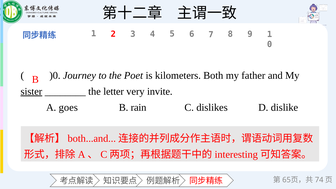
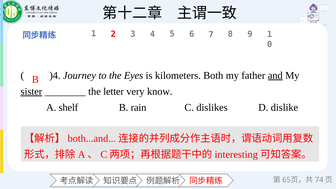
)0: )0 -> )4
Poet: Poet -> Eyes
and underline: none -> present
invite: invite -> know
goes: goes -> shelf
